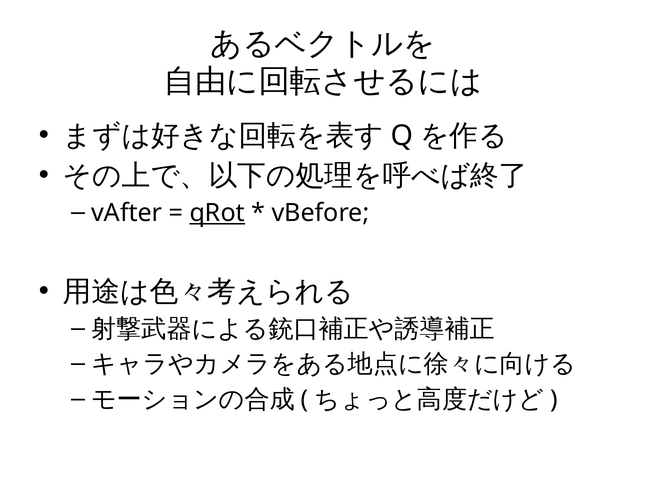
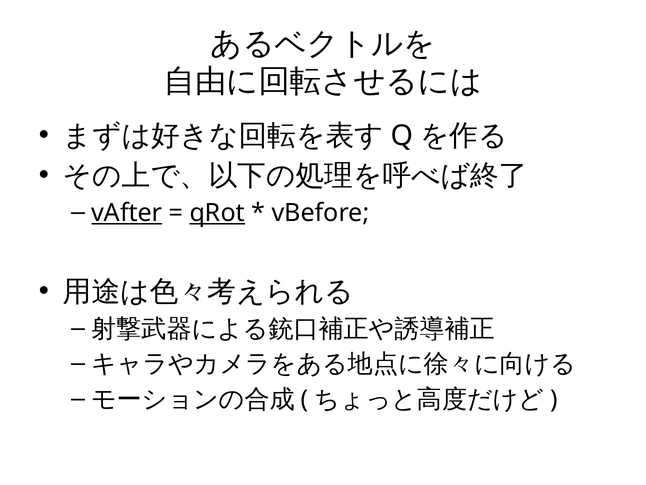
vAfter underline: none -> present
